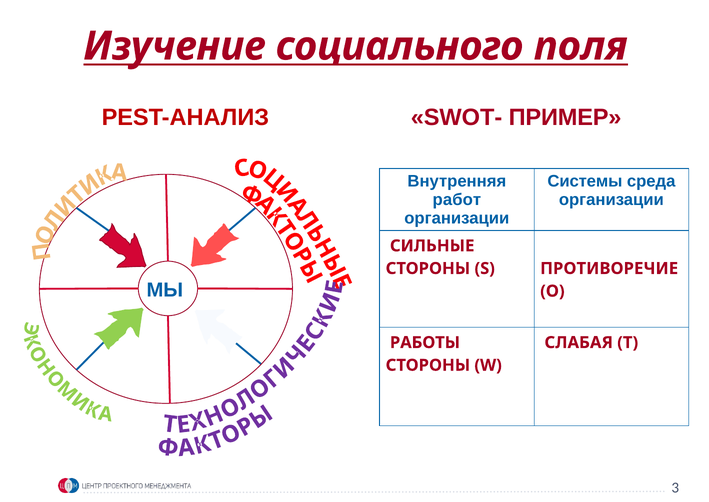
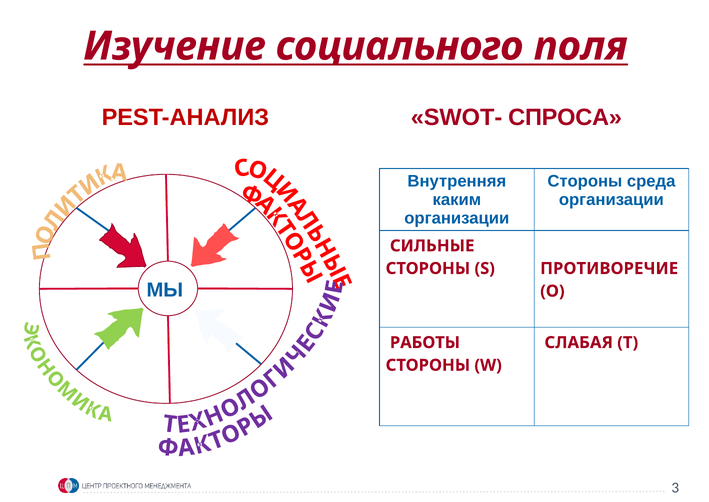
ПРИМЕР: ПРИМЕР -> СПРОСА
Системы at (585, 181): Системы -> Стороны
работ: работ -> каким
